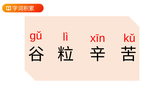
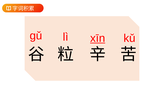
xīn underline: none -> present
